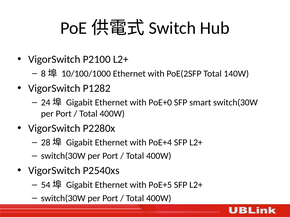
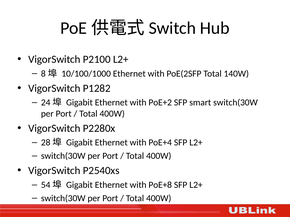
PoE+0: PoE+0 -> PoE+2
PoE+5: PoE+5 -> PoE+8
